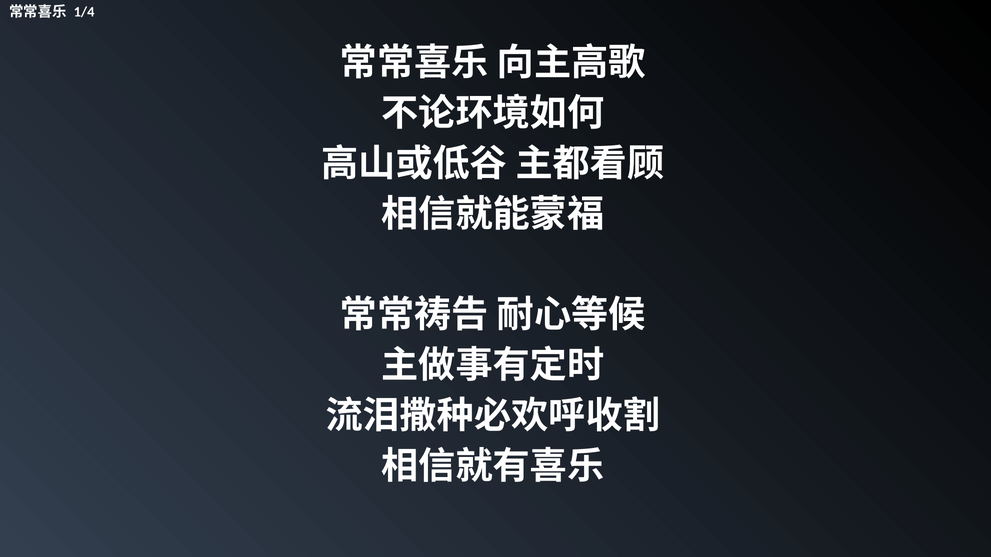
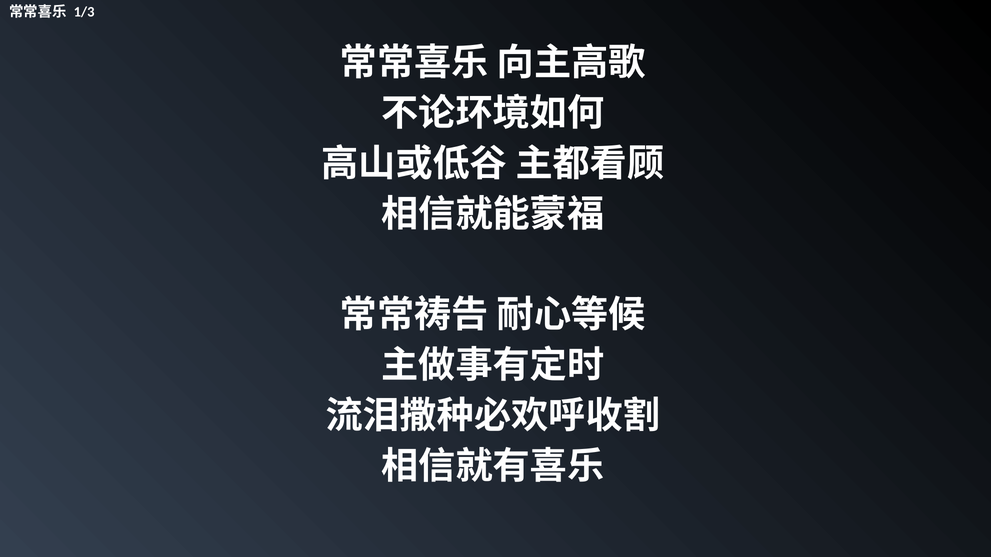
1/4: 1/4 -> 1/3
